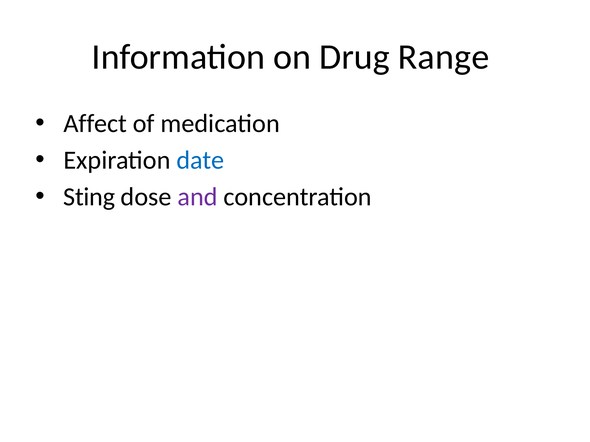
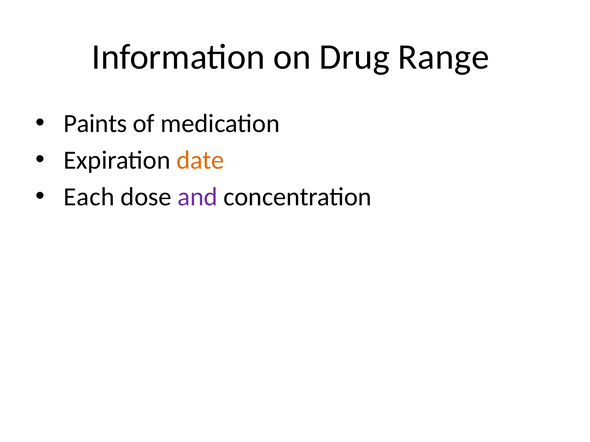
Affect: Affect -> Paints
date colour: blue -> orange
Sting: Sting -> Each
